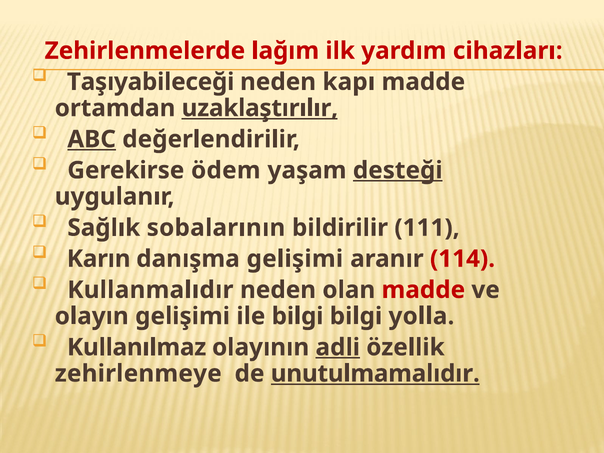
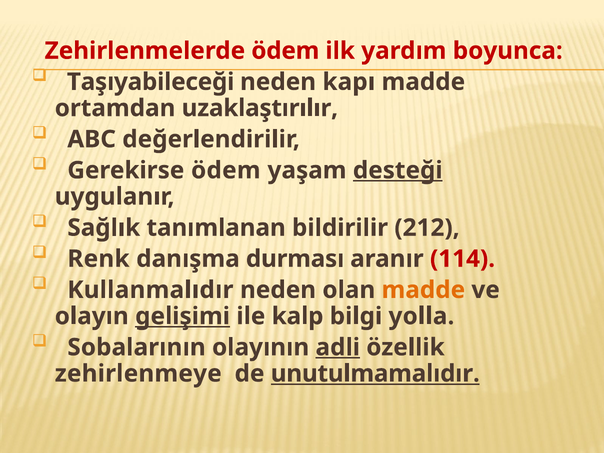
Zehirlenmelerde lağım: lağım -> ödem
cihazları: cihazları -> boyunca
uzaklaştırılır underline: present -> none
ABC underline: present -> none
sobalarının: sobalarının -> tanımlanan
111: 111 -> 212
Karın: Karın -> Renk
danışma gelişimi: gelişimi -> durması
madde at (423, 290) colour: red -> orange
gelişimi at (183, 316) underline: none -> present
ile bilgi: bilgi -> kalp
Kullanılmaz: Kullanılmaz -> Sobalarının
